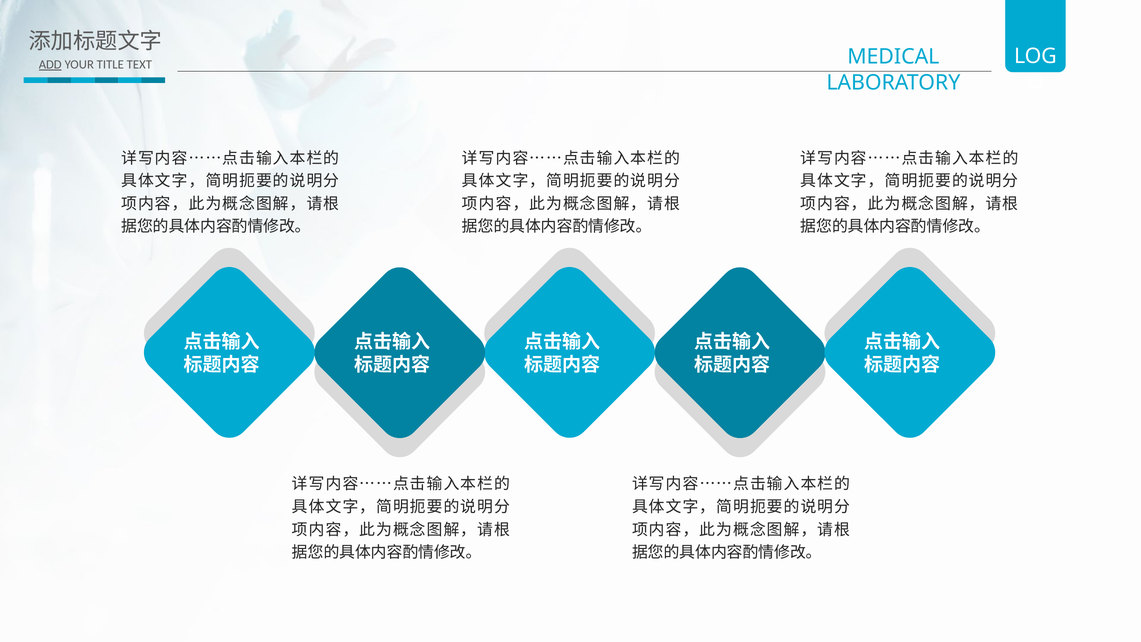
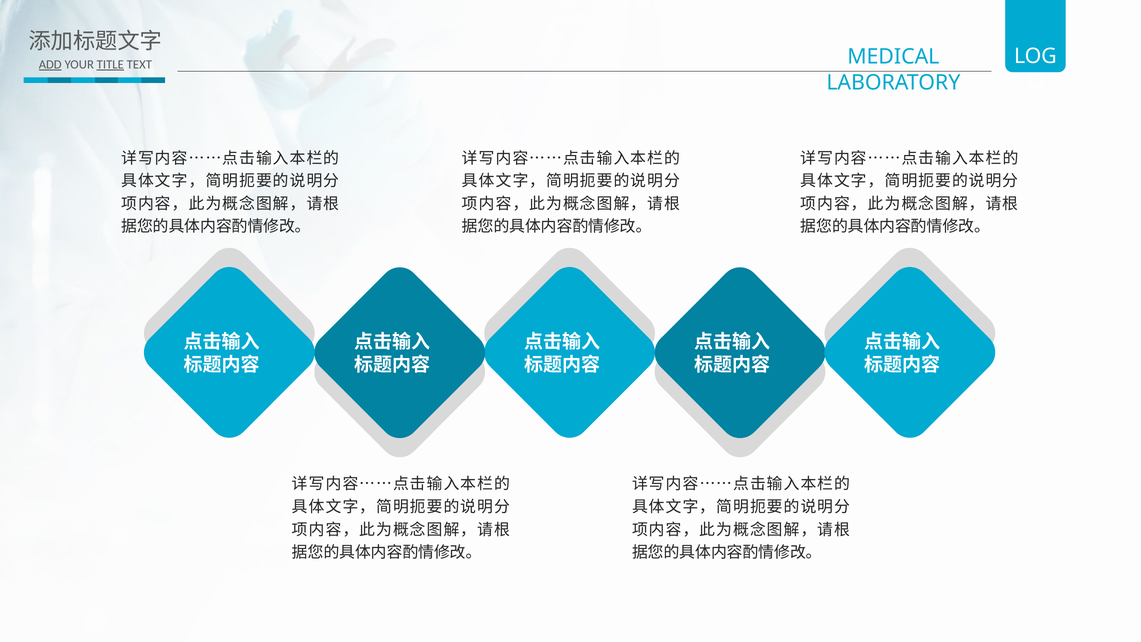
TITLE underline: none -> present
